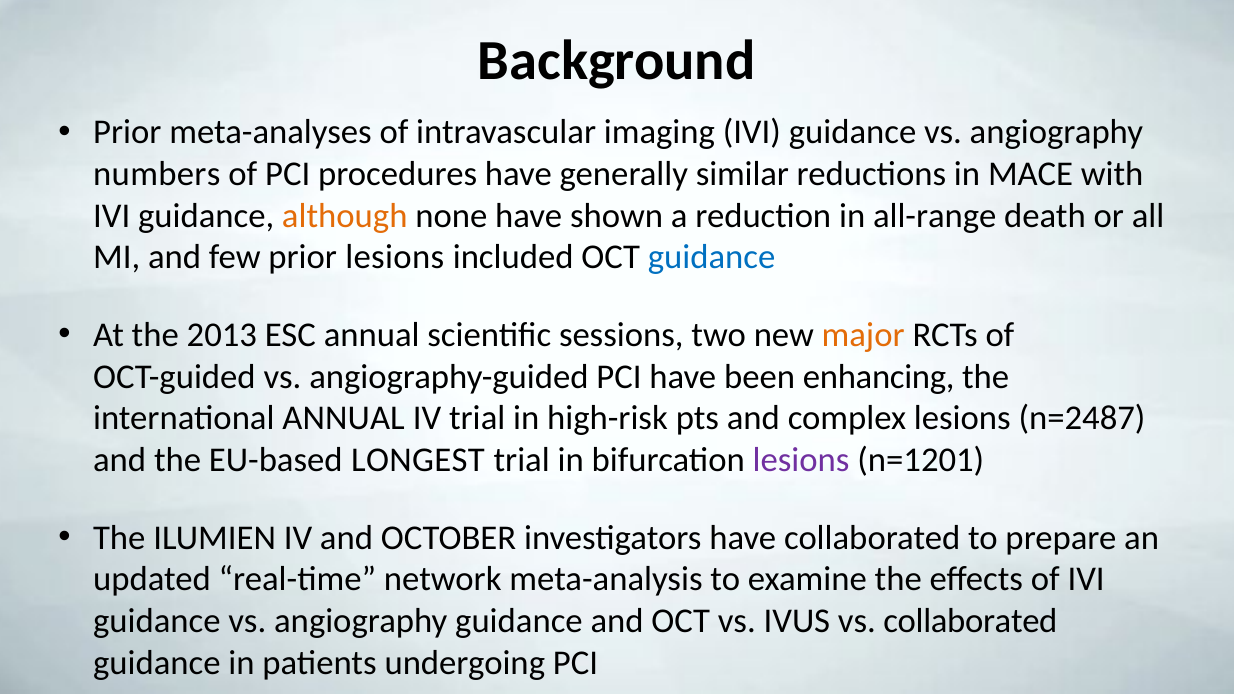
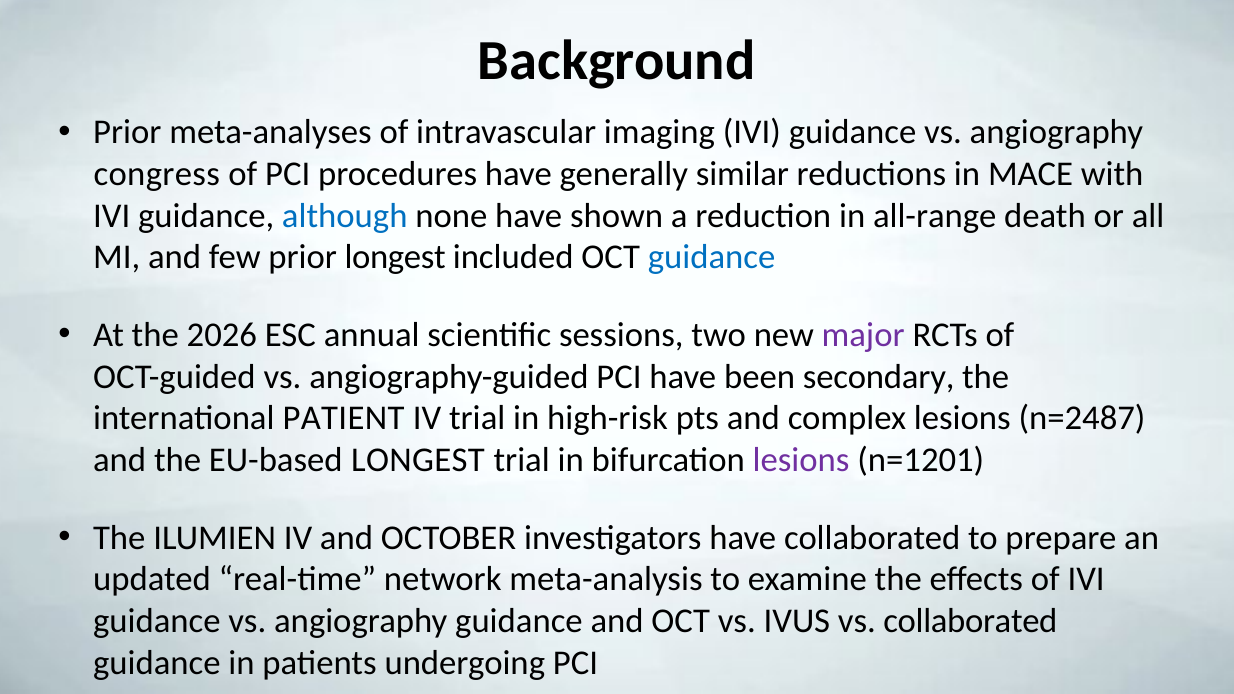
numbers: numbers -> congress
although colour: orange -> blue
prior lesions: lesions -> longest
2013: 2013 -> 2026
major colour: orange -> purple
enhancing: enhancing -> secondary
international ANNUAL: ANNUAL -> PATIENT
